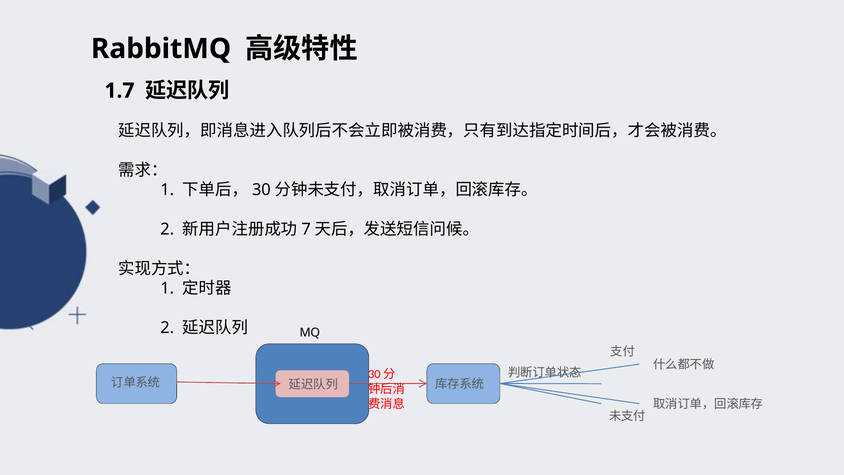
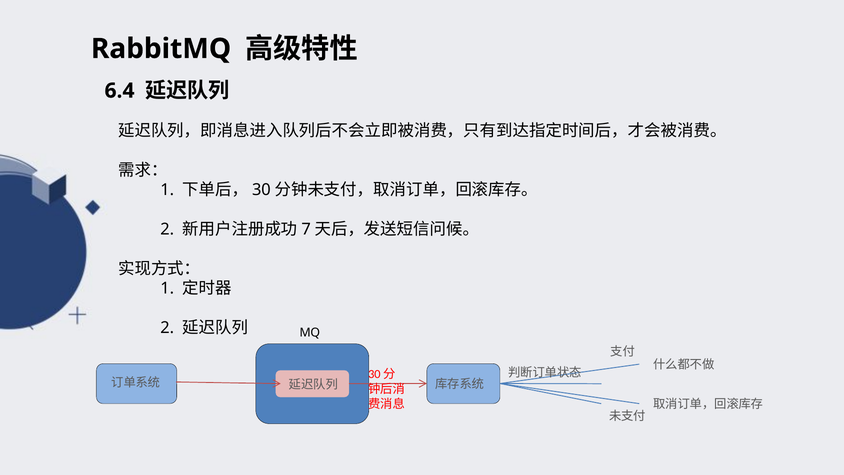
1.7: 1.7 -> 6.4
